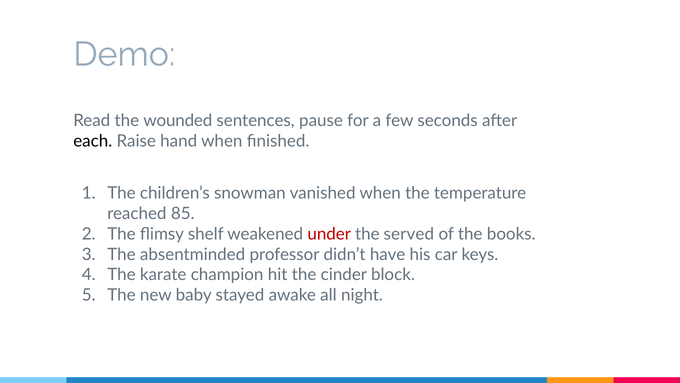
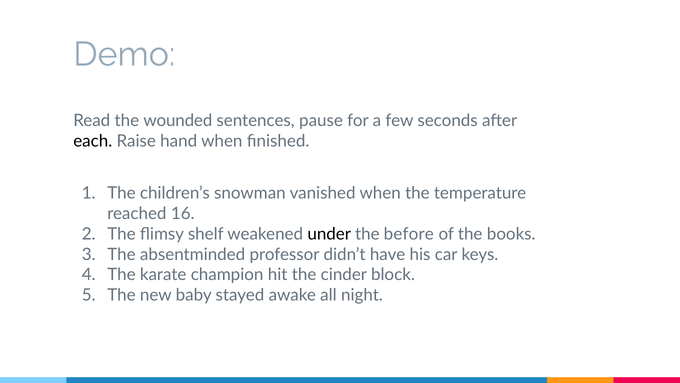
85: 85 -> 16
under colour: red -> black
served: served -> before
